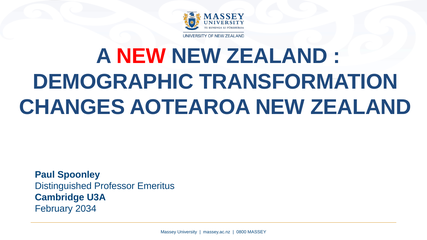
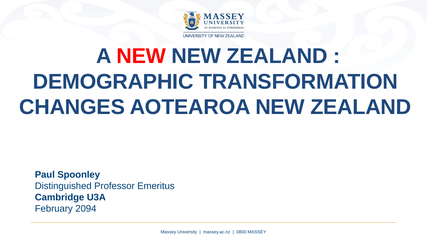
2034: 2034 -> 2094
